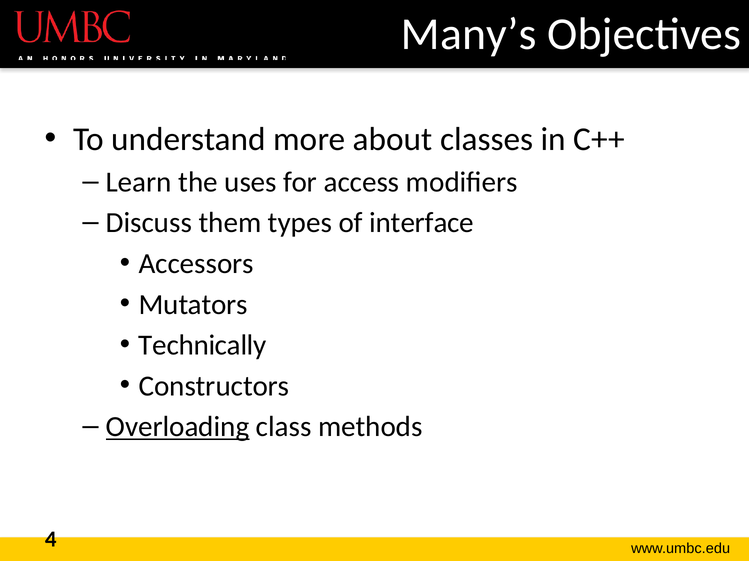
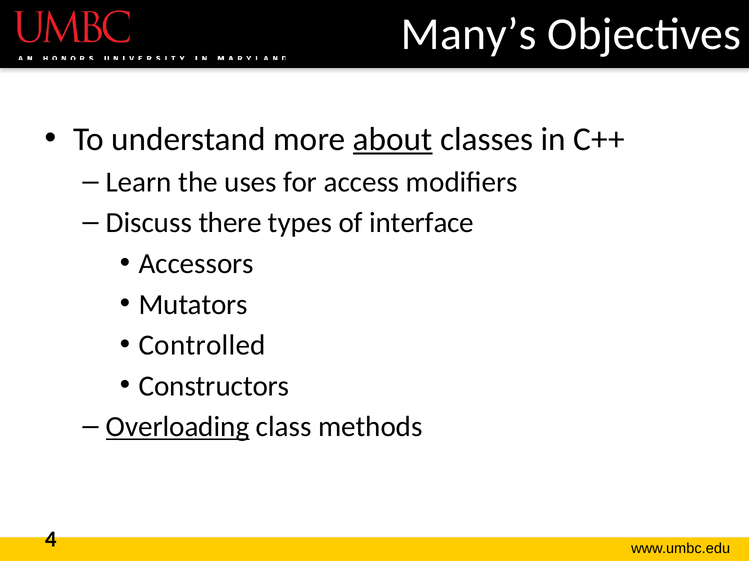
about underline: none -> present
them: them -> there
Technically: Technically -> Controlled
